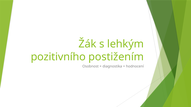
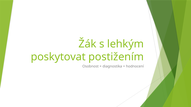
pozitivního: pozitivního -> poskytovat
